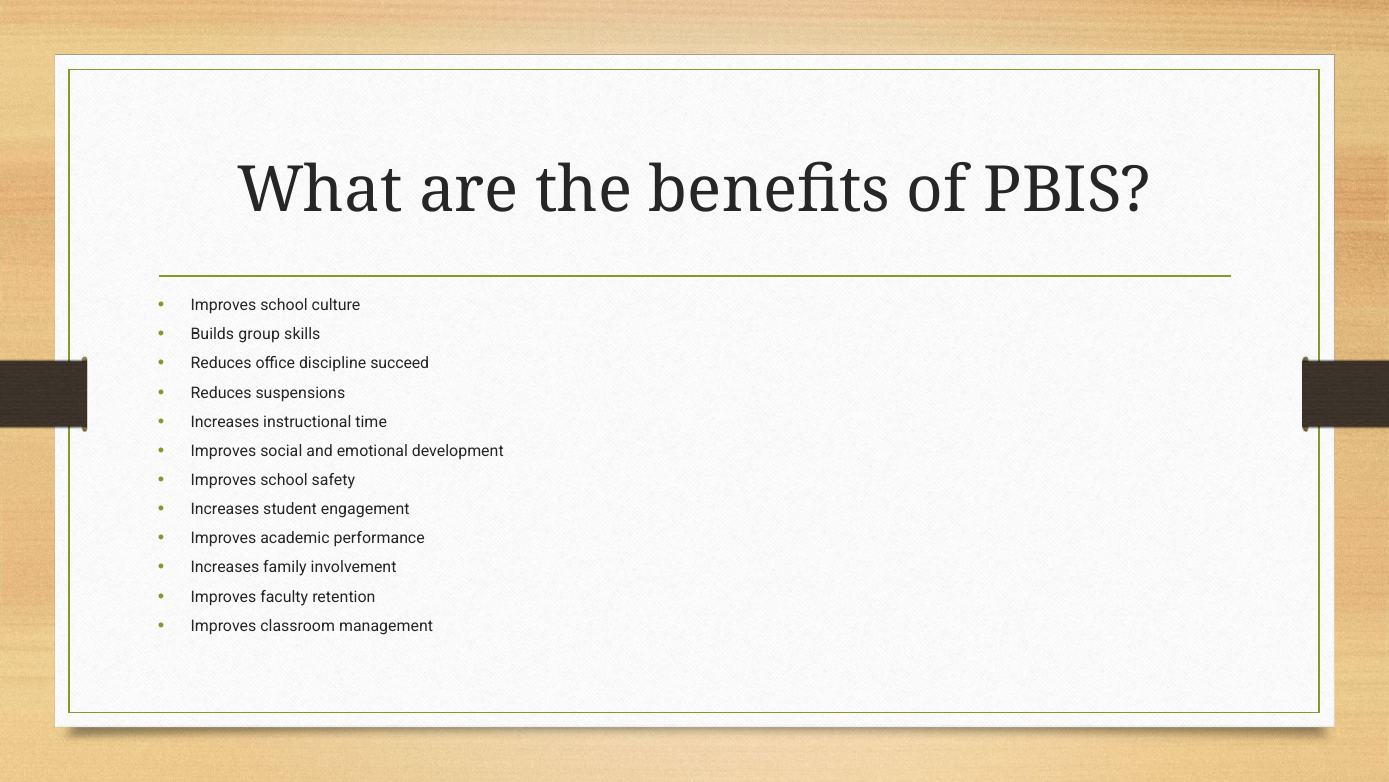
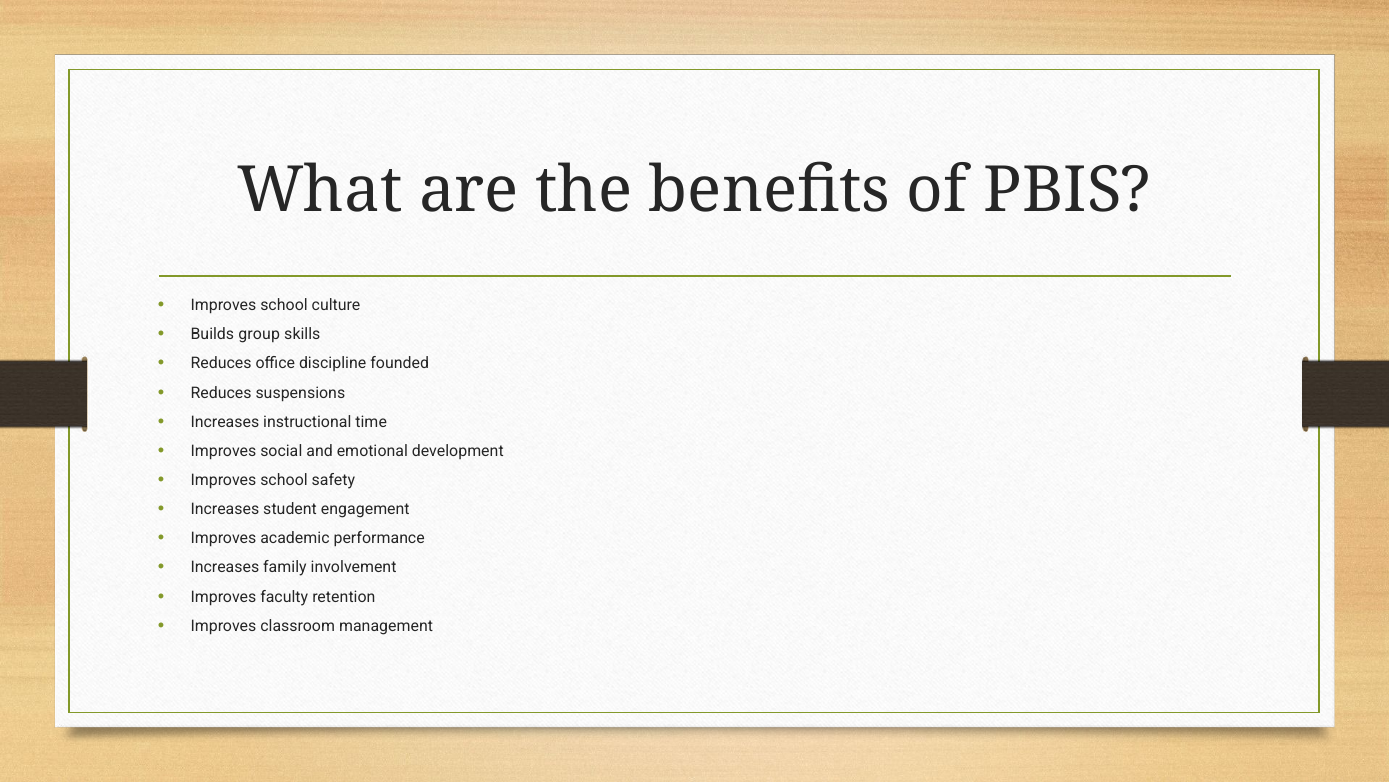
succeed: succeed -> founded
